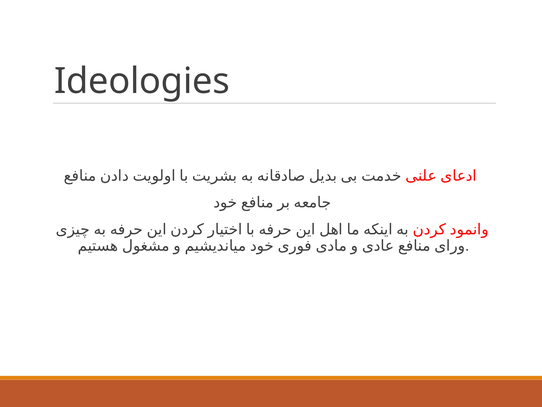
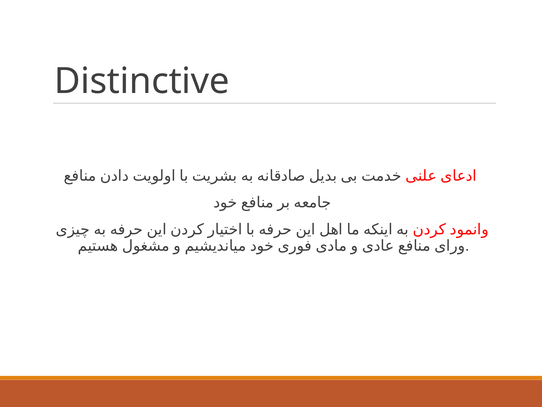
Ideologies: Ideologies -> Distinctive
